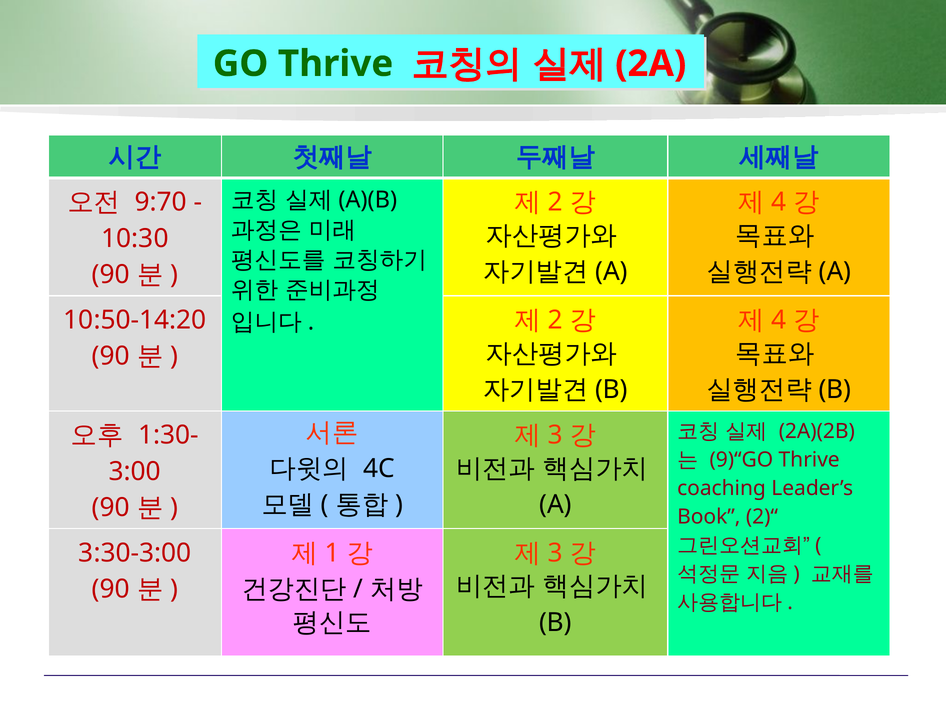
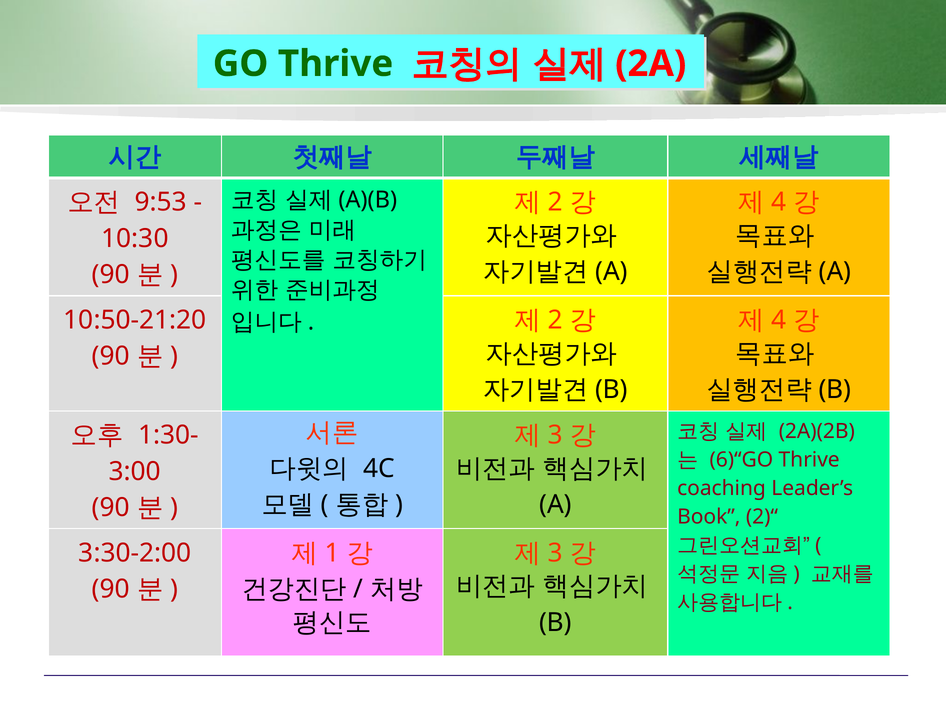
9:70: 9:70 -> 9:53
10:50-14:20: 10:50-14:20 -> 10:50-21:20
9)“GO: 9)“GO -> 6)“GO
3:30-3:00: 3:30-3:00 -> 3:30-2:00
